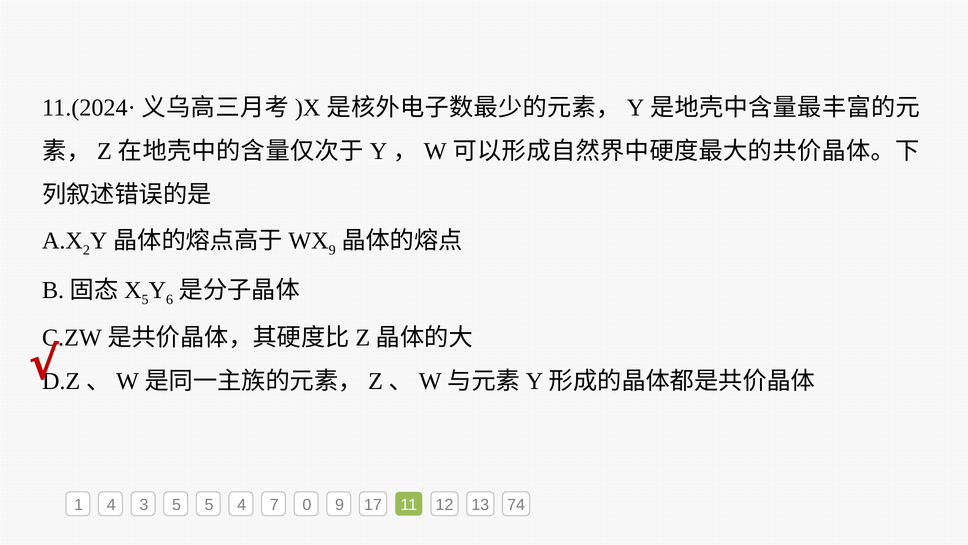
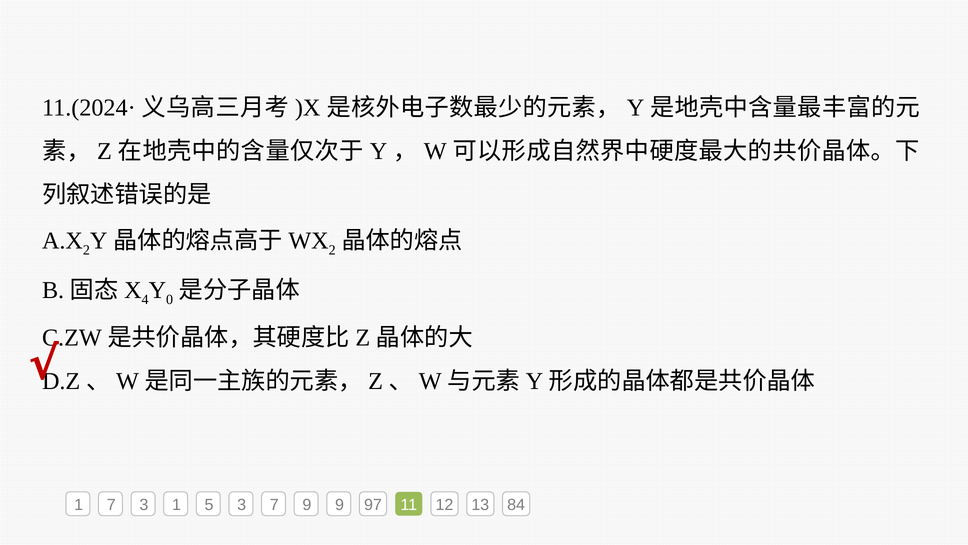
9 at (332, 250): 9 -> 2
5 at (145, 299): 5 -> 4
6: 6 -> 0
1 4: 4 -> 7
3 5: 5 -> 1
5 4: 4 -> 3
7 0: 0 -> 9
17: 17 -> 97
74: 74 -> 84
